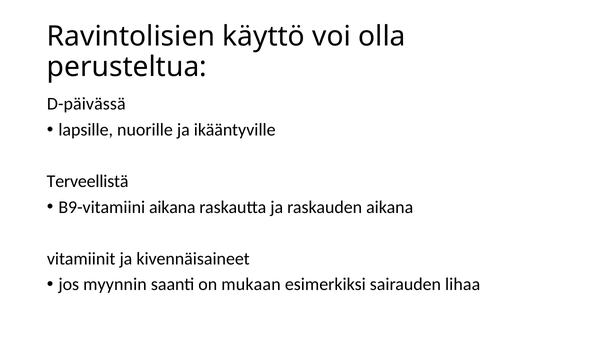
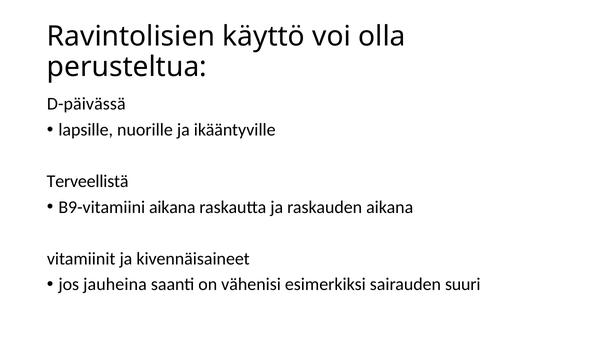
myynnin: myynnin -> jauheina
mukaan: mukaan -> vähenisi
lihaa: lihaa -> suuri
